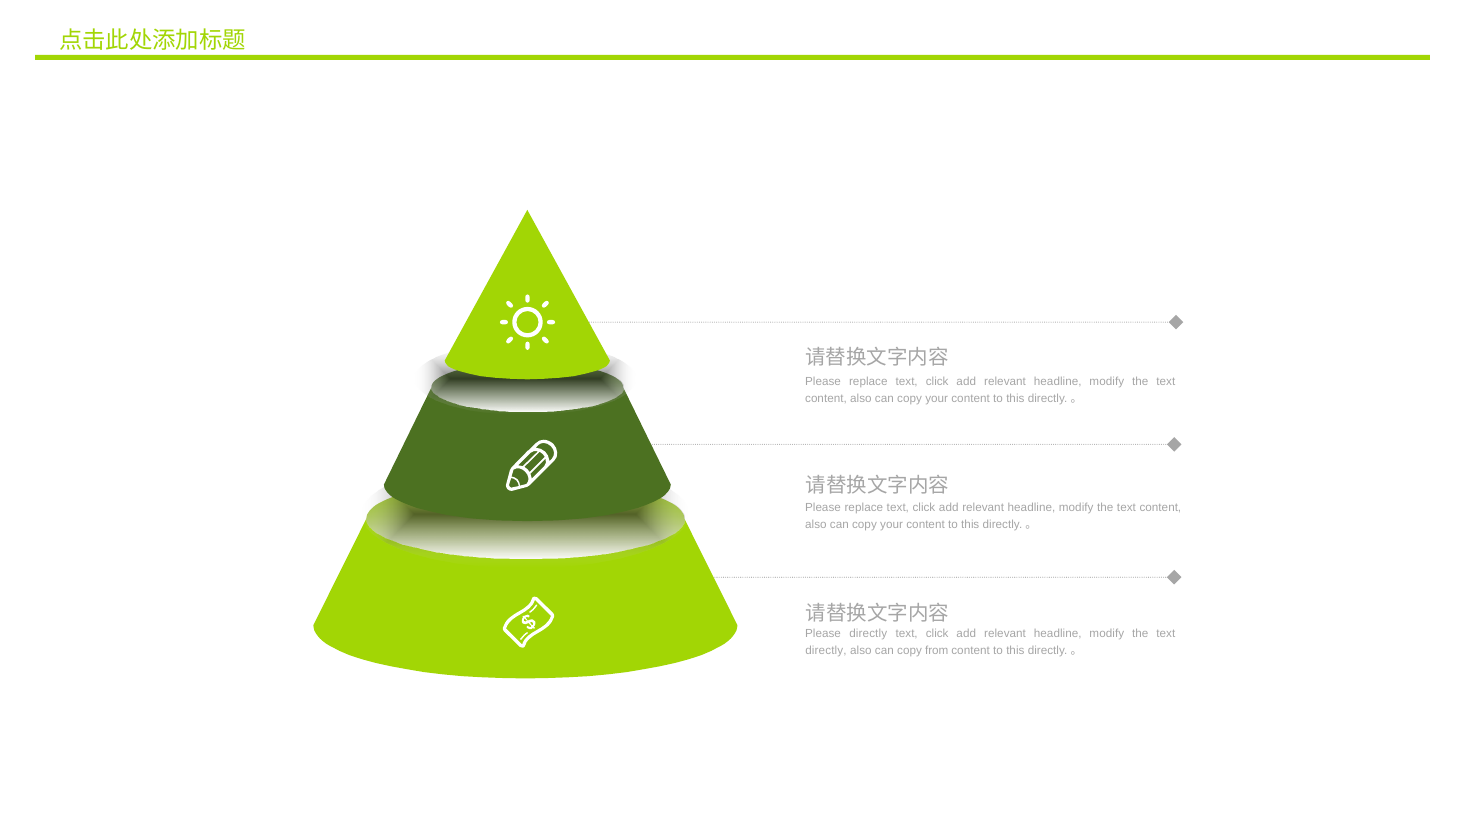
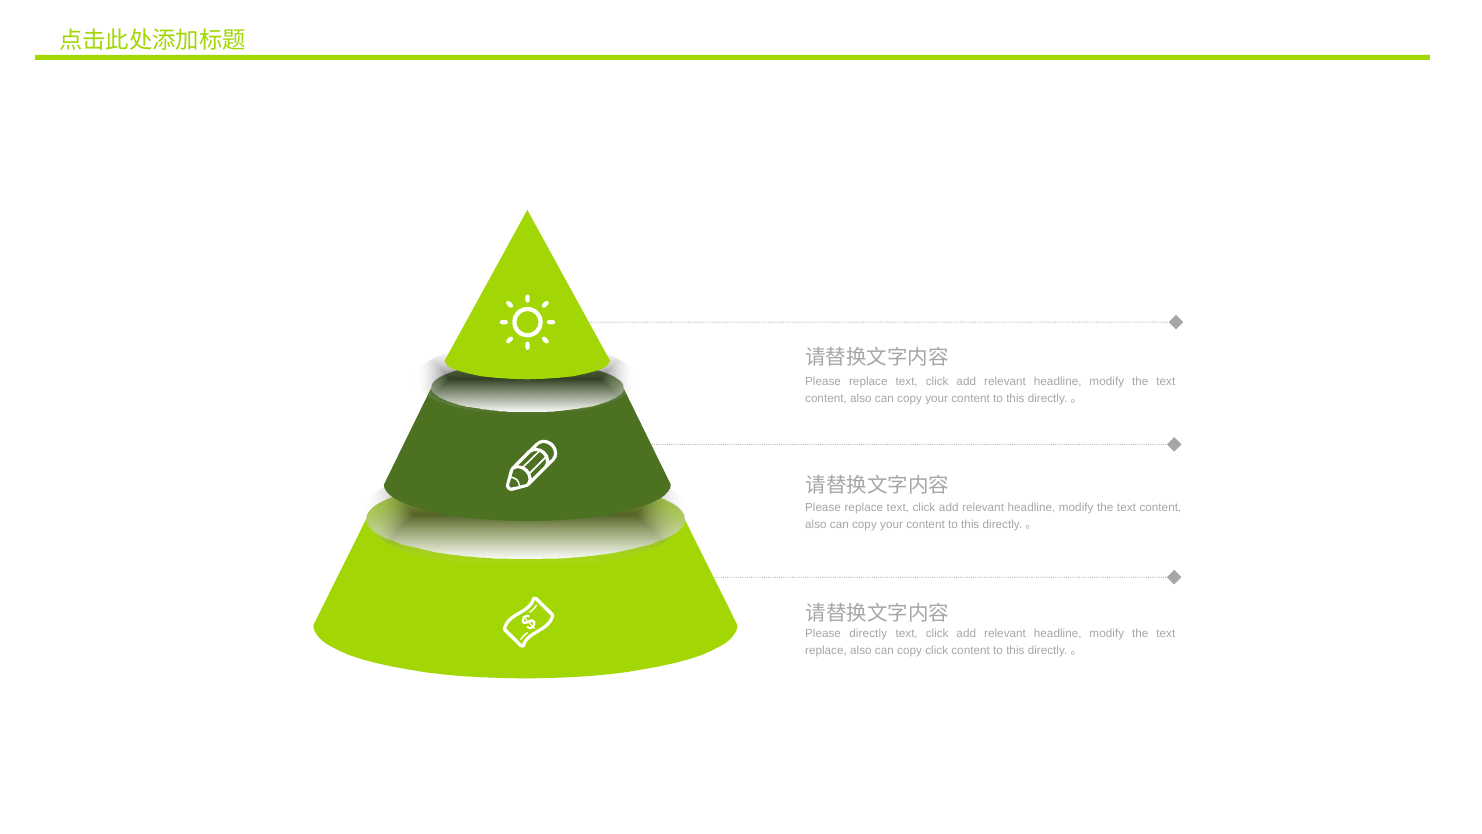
directly at (826, 650): directly -> replace
copy from: from -> click
